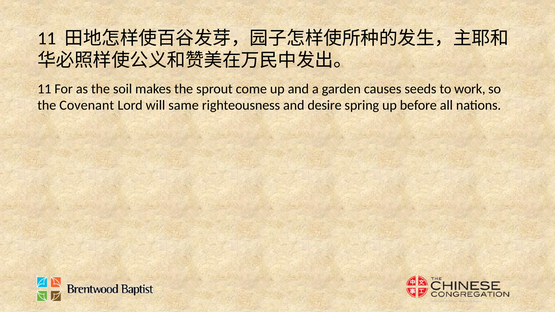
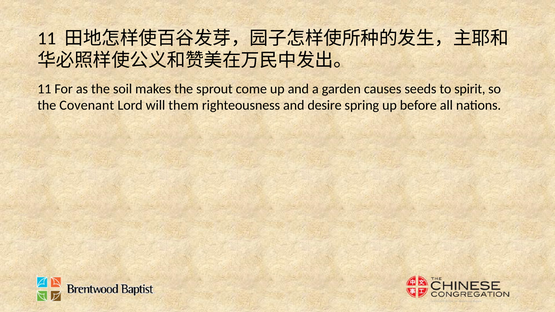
work: work -> spirit
same: same -> them
